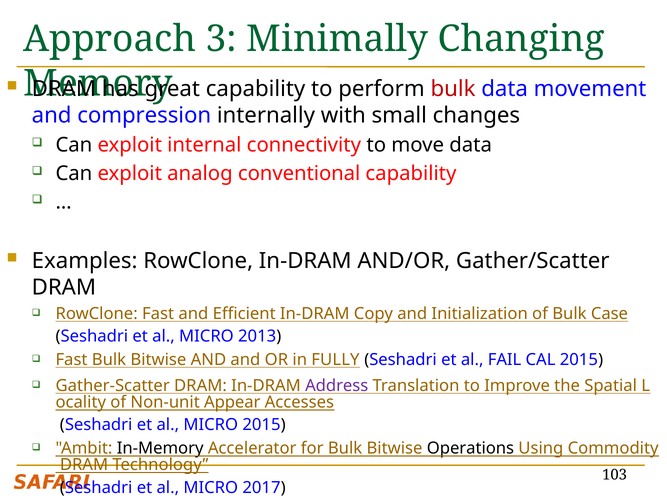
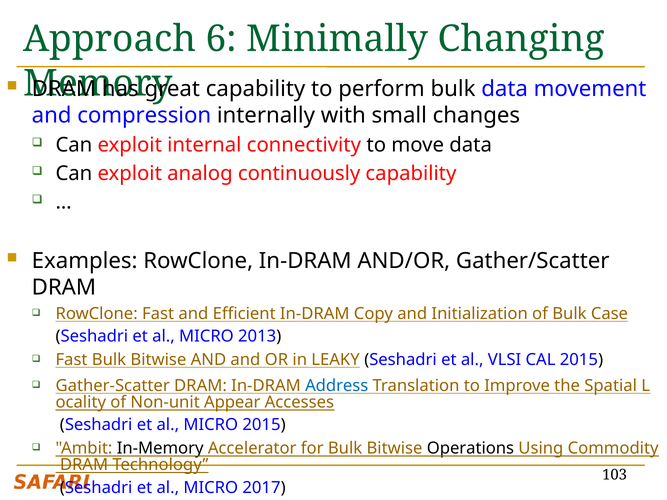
3: 3 -> 6
bulk at (453, 89) colour: red -> black
conventional: conventional -> continuously
FULLY: FULLY -> LEAKY
FAIL: FAIL -> VLSI
Address colour: purple -> blue
